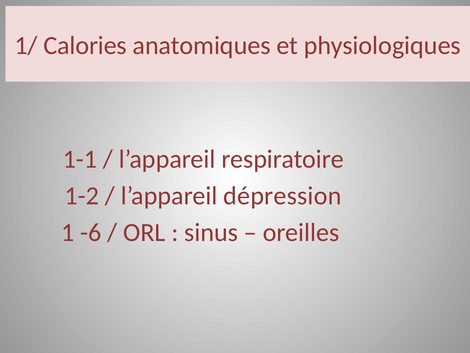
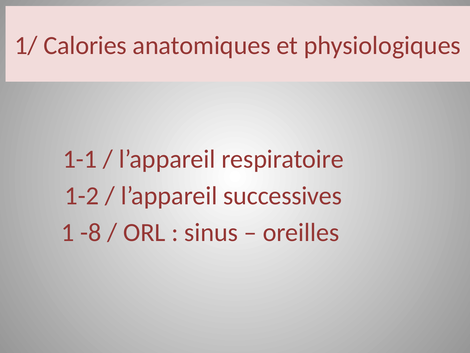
dépression: dépression -> successives
-6: -6 -> -8
